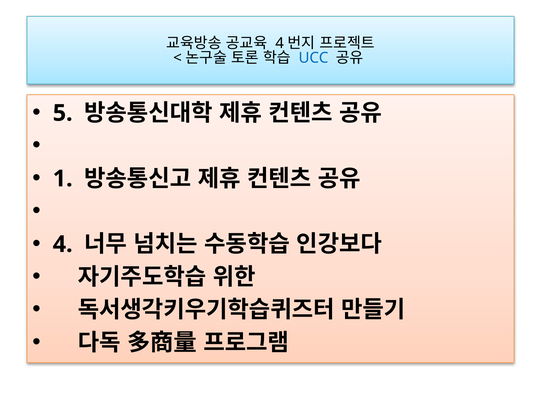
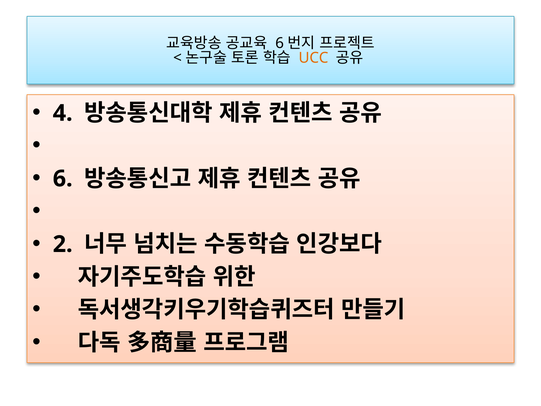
4 at (280, 43): 4 -> 6
UCC colour: blue -> orange
5: 5 -> 4
1 at (63, 179): 1 -> 6
4 at (63, 244): 4 -> 2
